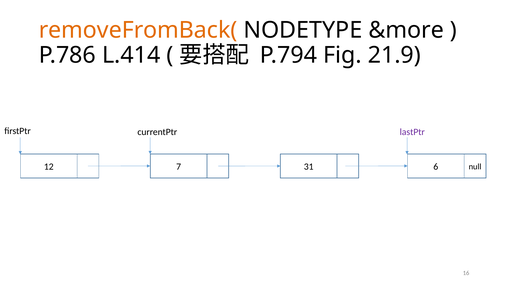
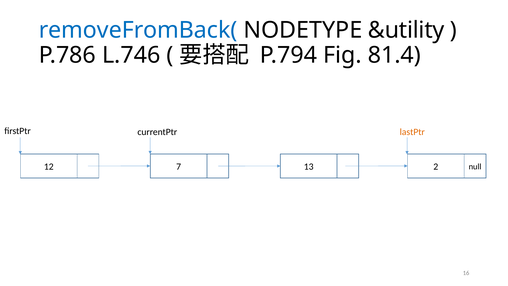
removeFromBack( colour: orange -> blue
&more: &more -> &utility
L.414: L.414 -> L.746
21.9: 21.9 -> 81.4
lastPtr colour: purple -> orange
31: 31 -> 13
6: 6 -> 2
